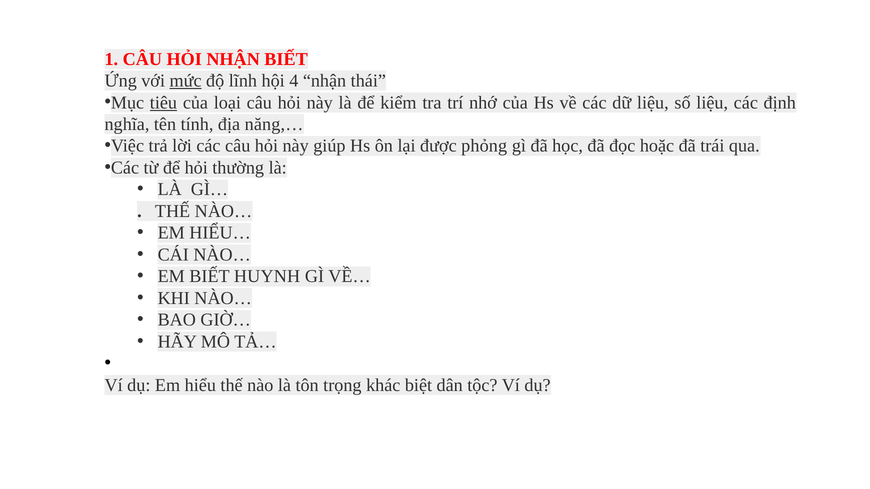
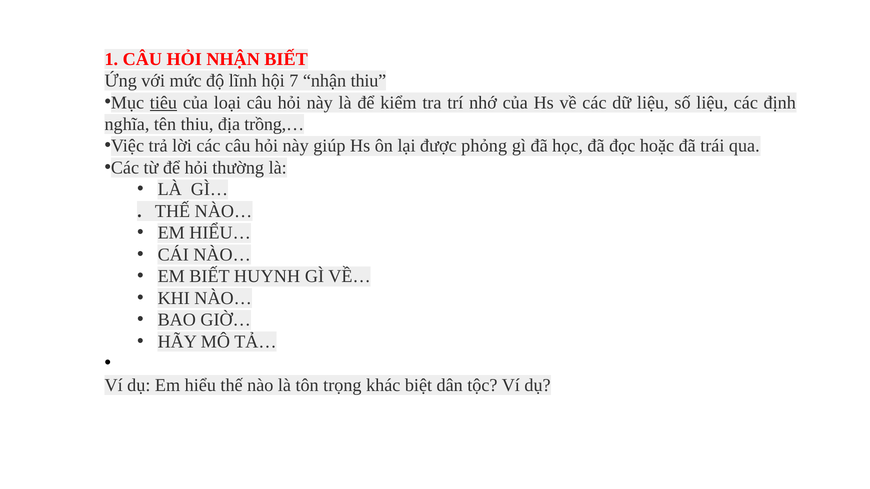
mức underline: present -> none
4: 4 -> 7
nhận thái: thái -> thiu
tên tính: tính -> thiu
năng,…: năng,… -> trồng,…
